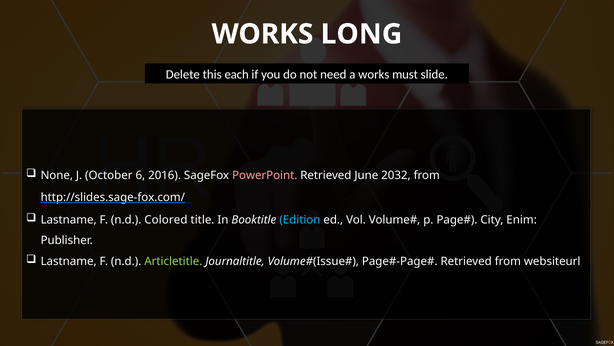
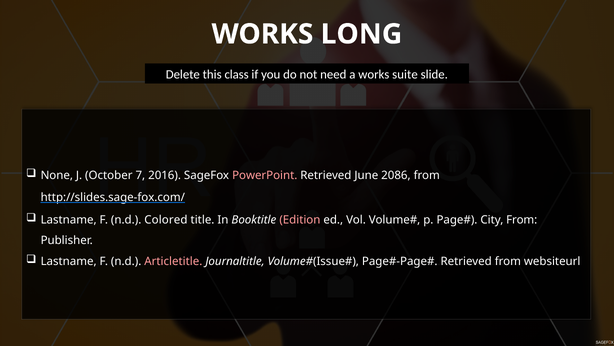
each: each -> class
must: must -> suite
6: 6 -> 7
2032: 2032 -> 2086
Edition colour: light blue -> pink
City Enim: Enim -> From
Articletitle colour: light green -> pink
